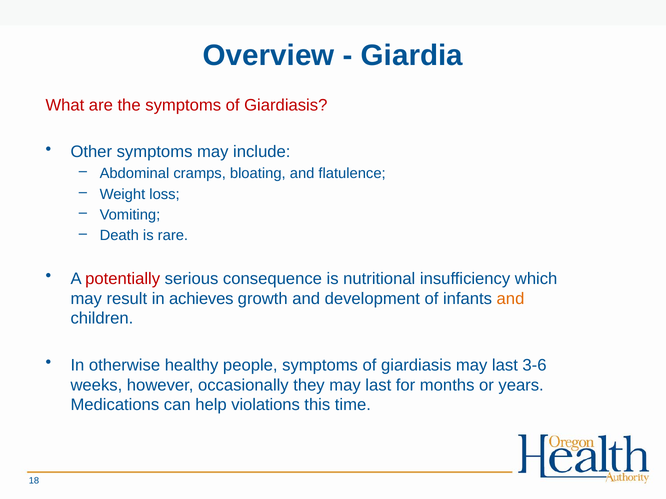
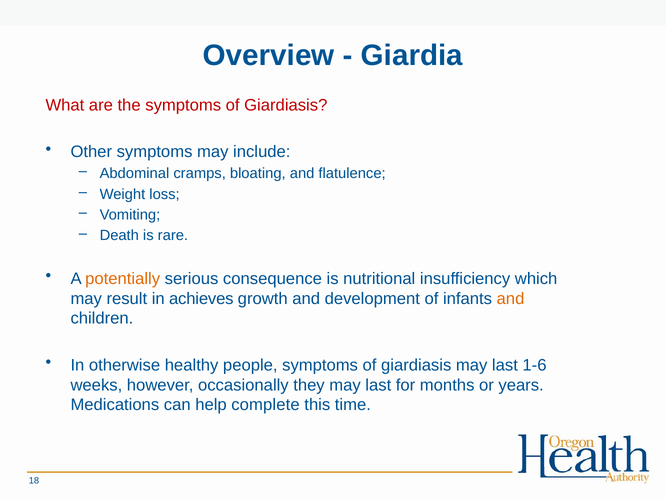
potentially colour: red -> orange
3-6: 3-6 -> 1-6
violations: violations -> complete
